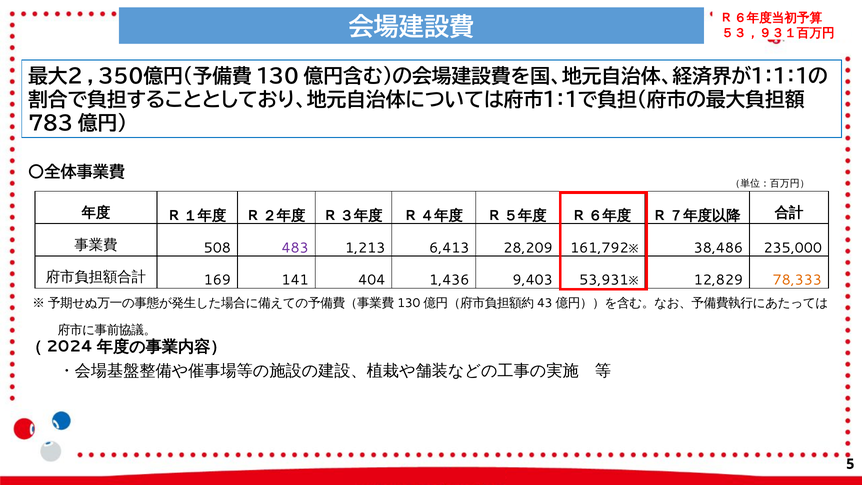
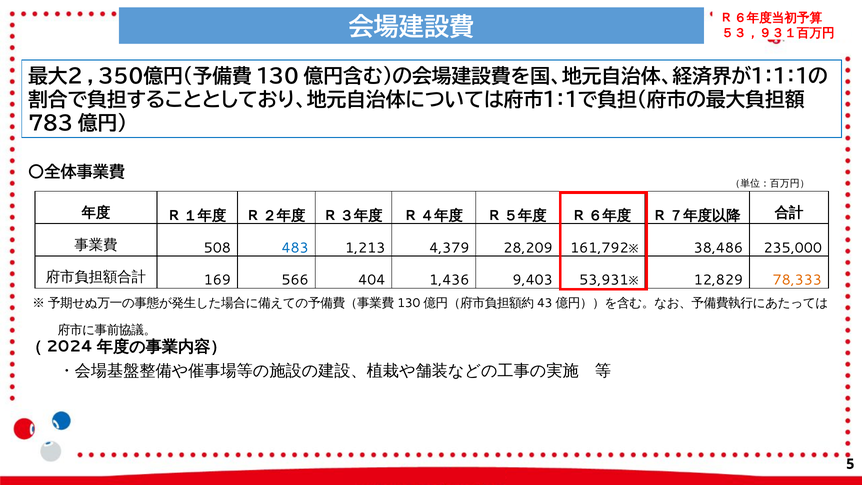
483 colour: purple -> blue
6,413: 6,413 -> 4,379
141: 141 -> 566
